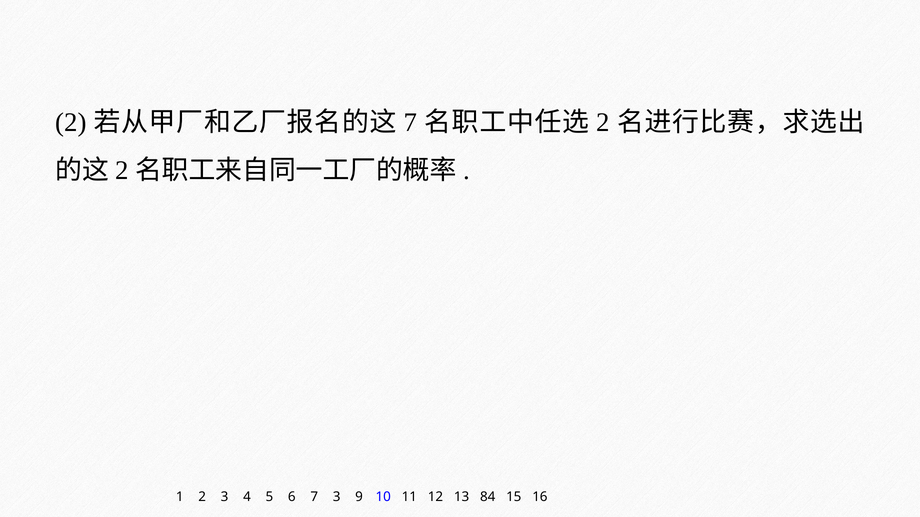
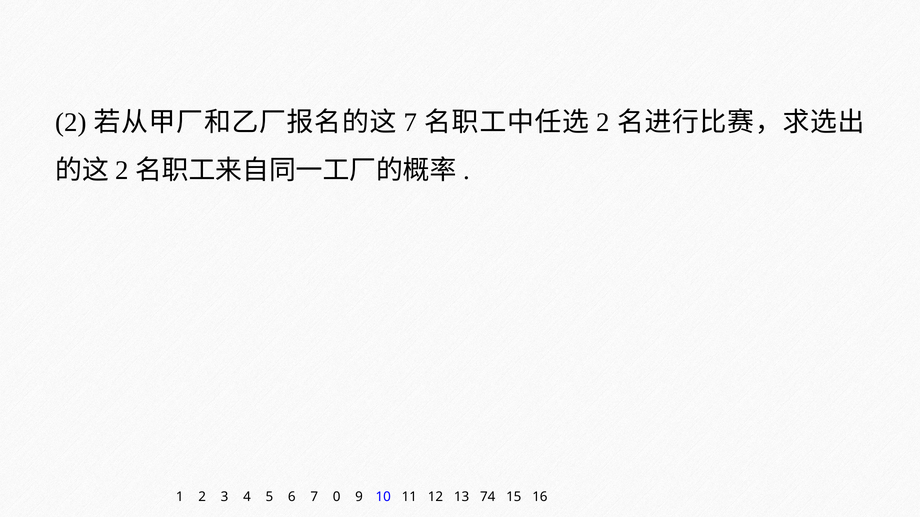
7 3: 3 -> 0
84: 84 -> 74
